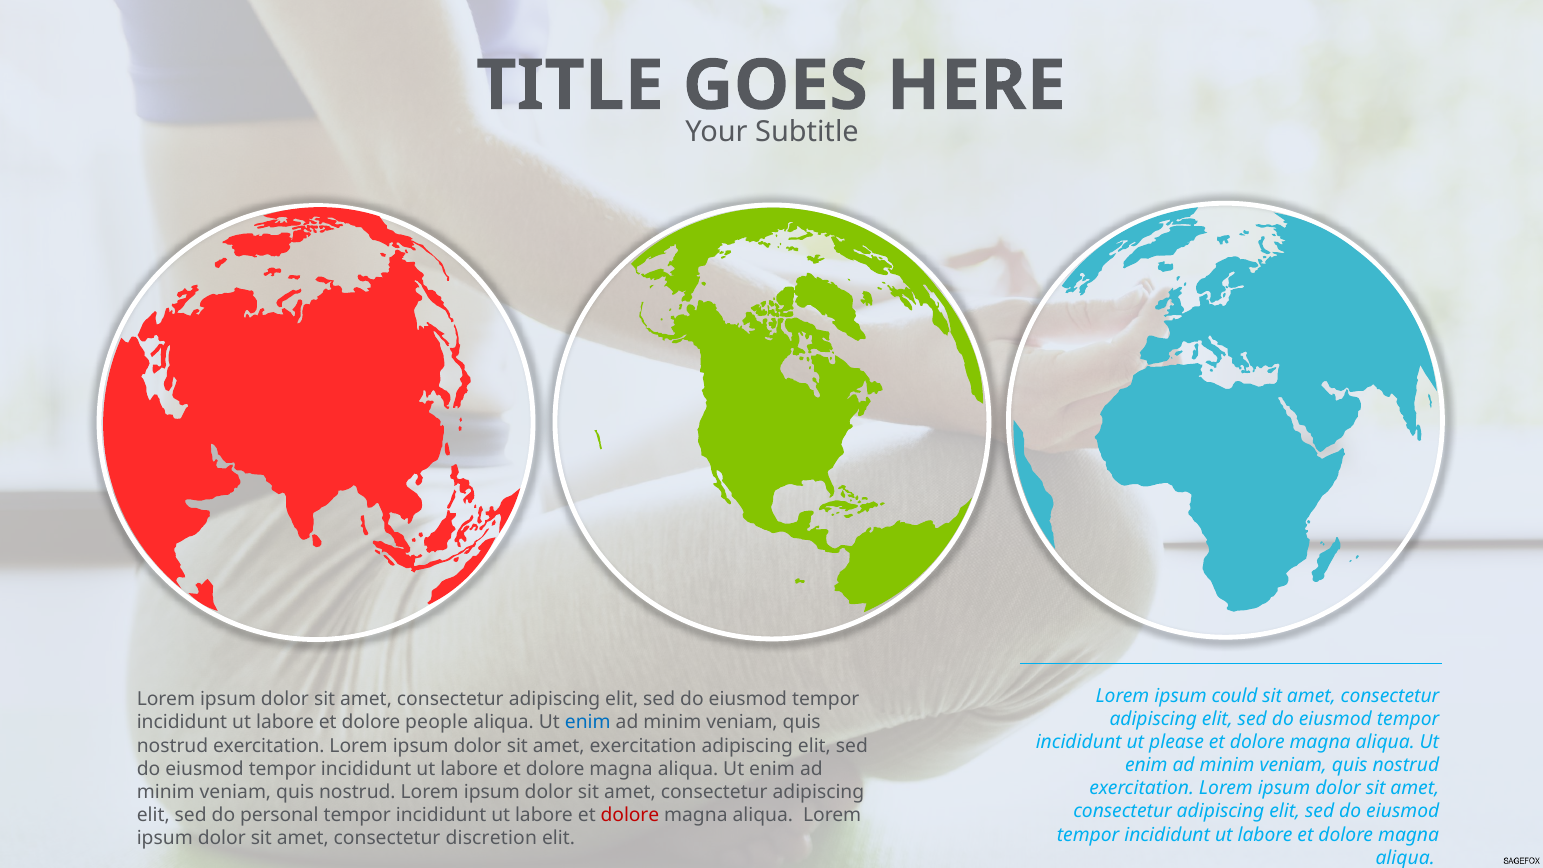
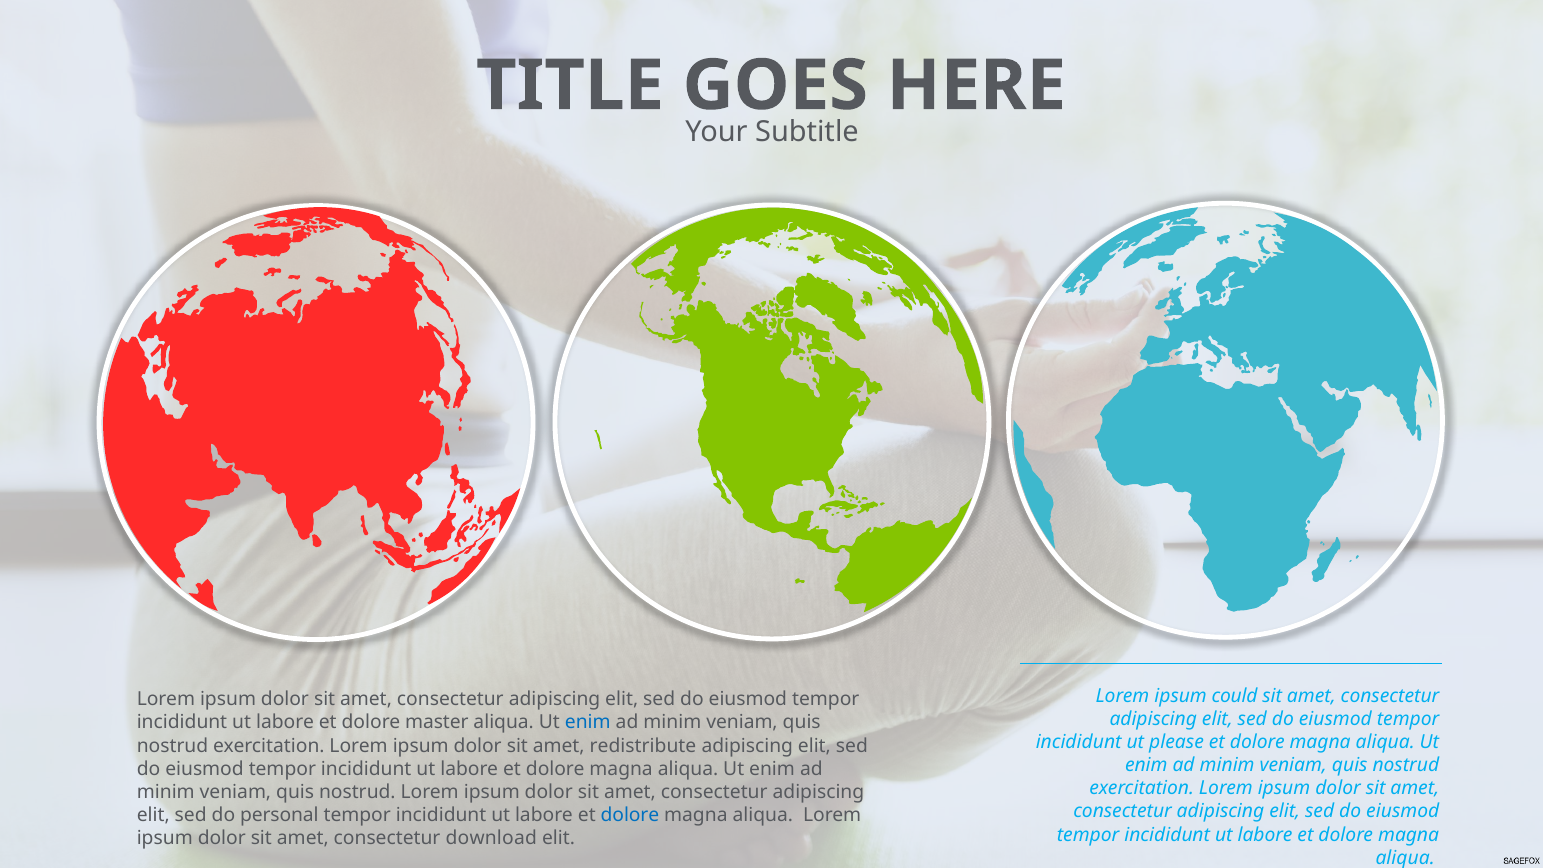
people: people -> master
amet exercitation: exercitation -> redistribute
dolore at (630, 815) colour: red -> blue
discretion: discretion -> download
